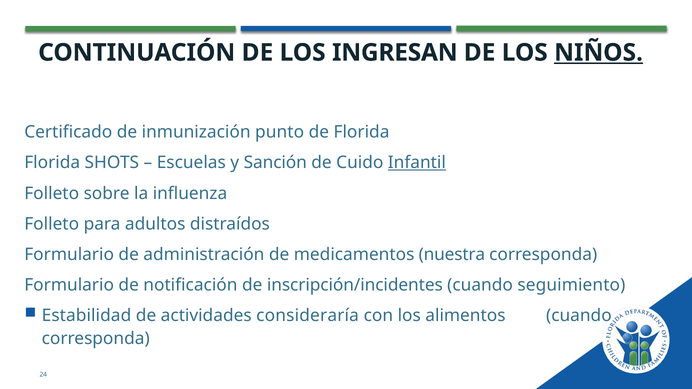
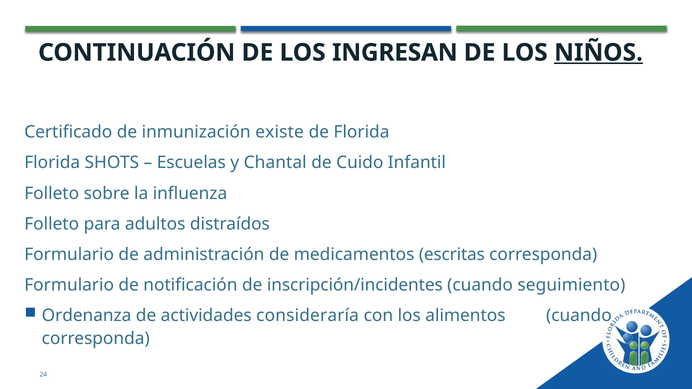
punto: punto -> existe
Sanción: Sanción -> Chantal
Infantil underline: present -> none
nuestra: nuestra -> escritas
Estabilidad: Estabilidad -> Ordenanza
